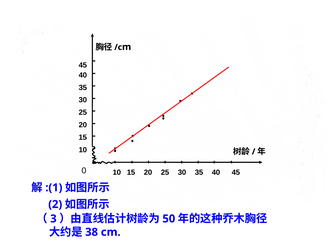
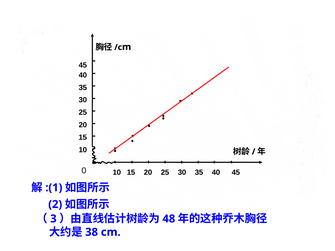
50: 50 -> 48
